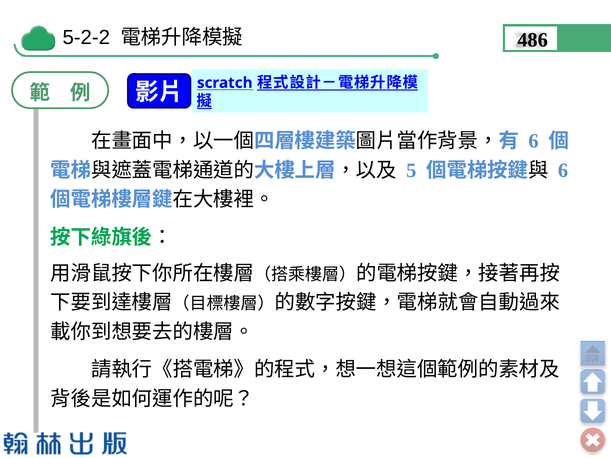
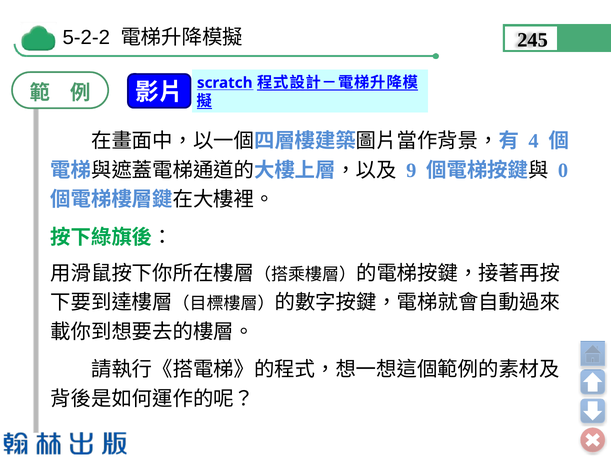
486: 486 -> 245
6 at (533, 141): 6 -> 4
5: 5 -> 9
6 at (563, 171): 6 -> 0
